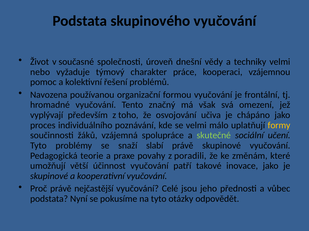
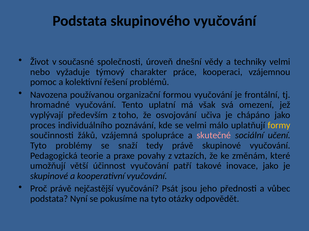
značný: značný -> uplatní
skutečné colour: light green -> pink
slabí: slabí -> tedy
poradili: poradili -> vztazích
Celé: Celé -> Psát
